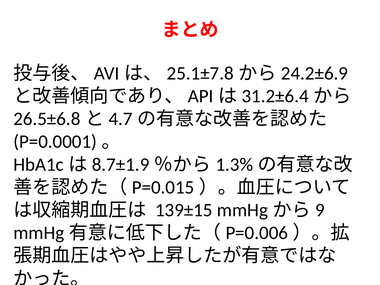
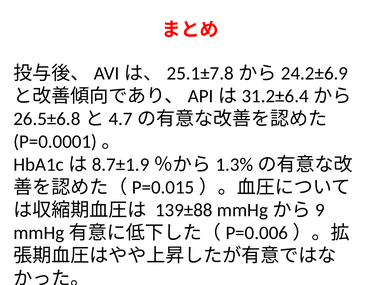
139±15: 139±15 -> 139±88
